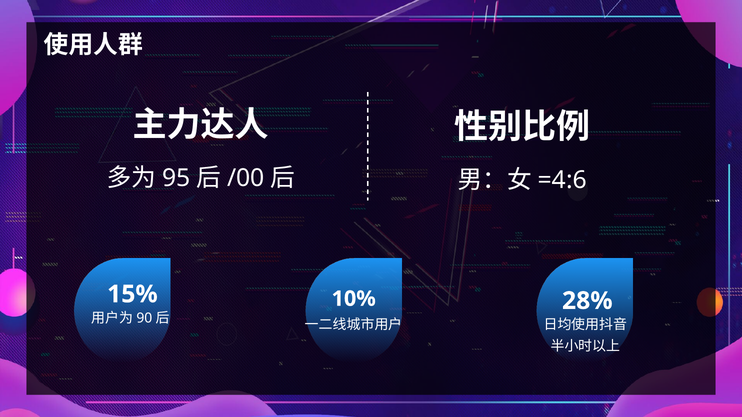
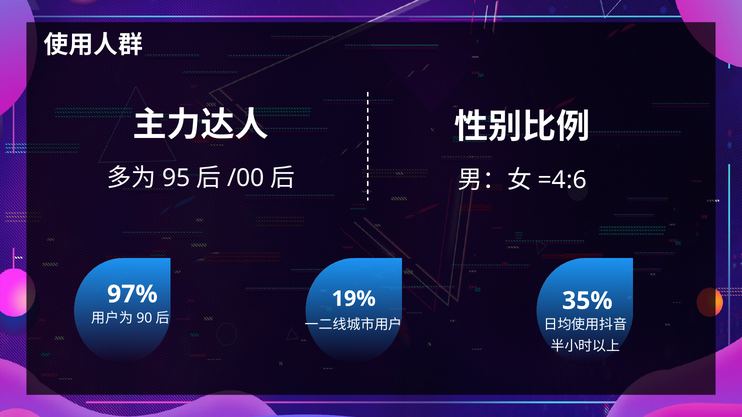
15%: 15% -> 97%
10%: 10% -> 19%
28%: 28% -> 35%
